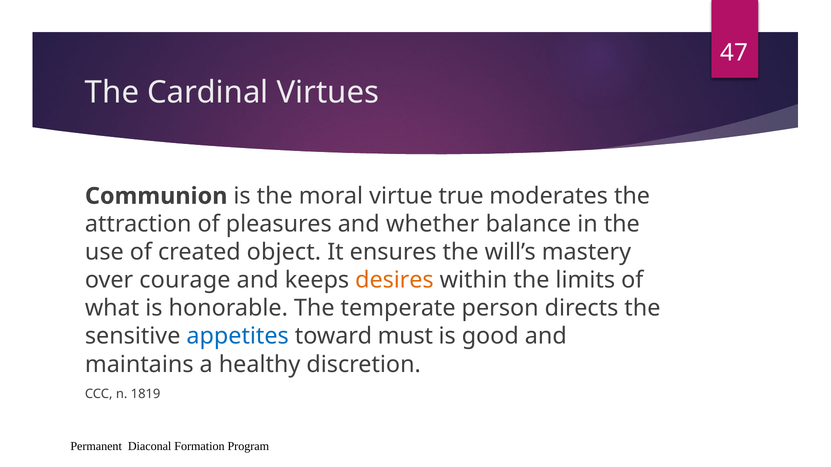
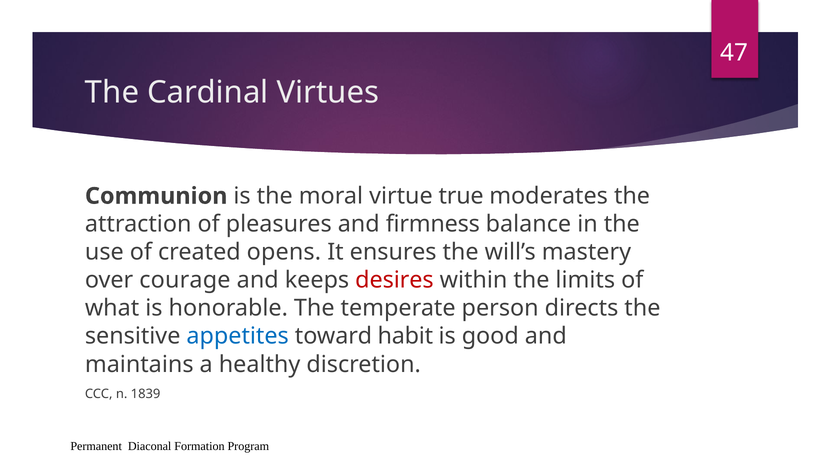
whether: whether -> firmness
object: object -> opens
desires colour: orange -> red
must: must -> habit
1819: 1819 -> 1839
